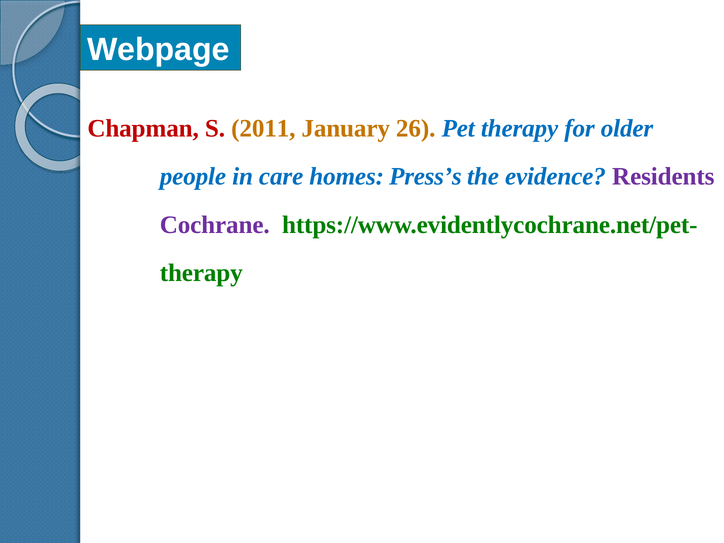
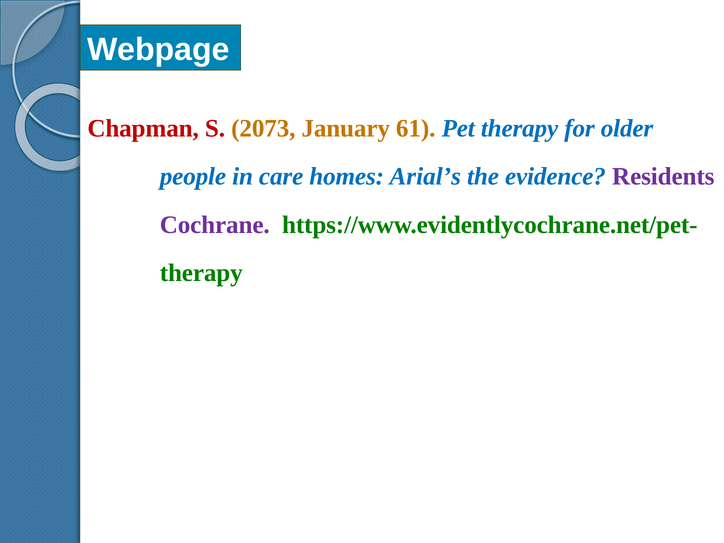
2011: 2011 -> 2073
26: 26 -> 61
Press’s: Press’s -> Arial’s
